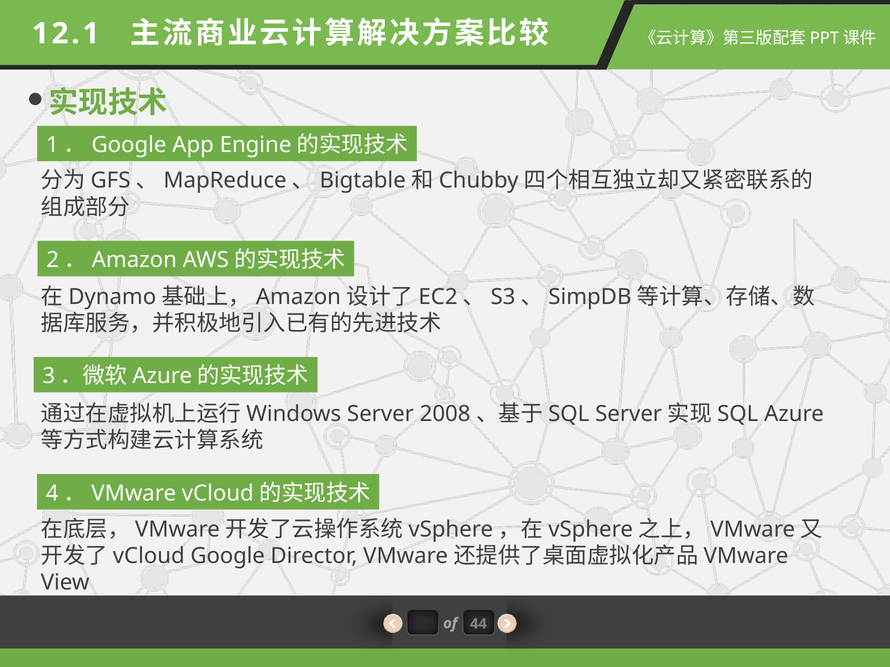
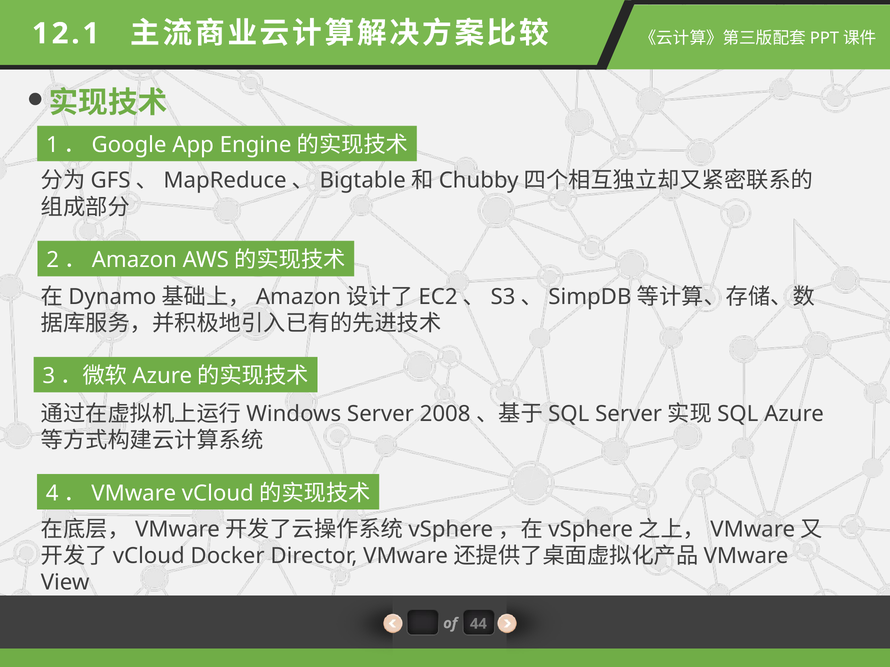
Google: Google -> Docker
